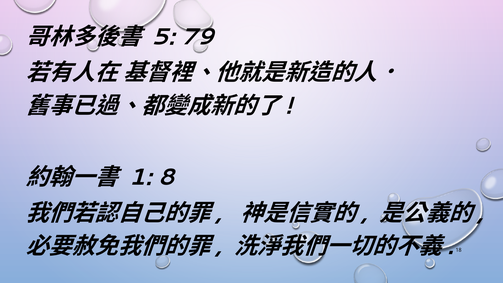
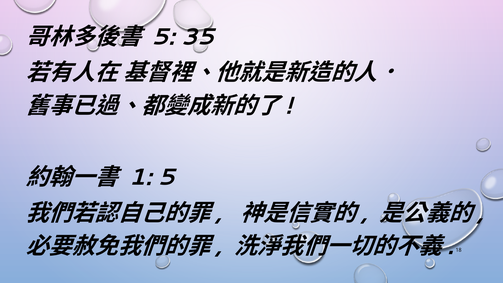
79: 79 -> 35
1 8: 8 -> 5
